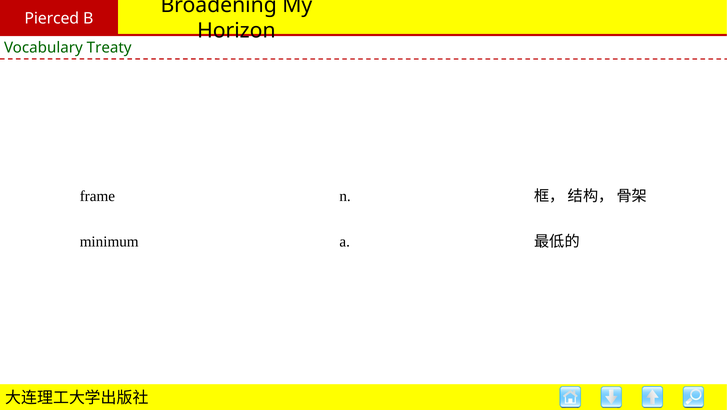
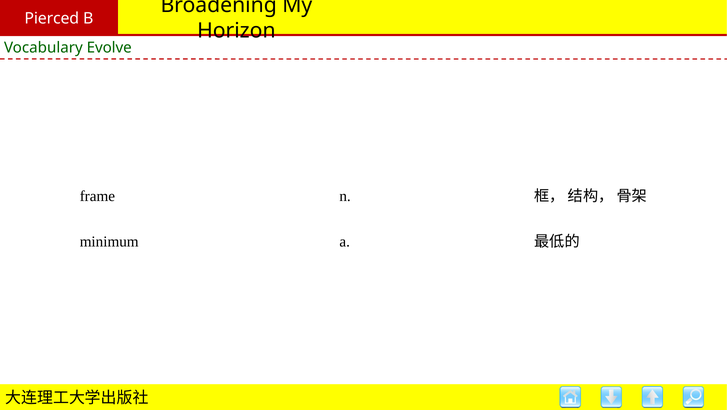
Treaty: Treaty -> Evolve
